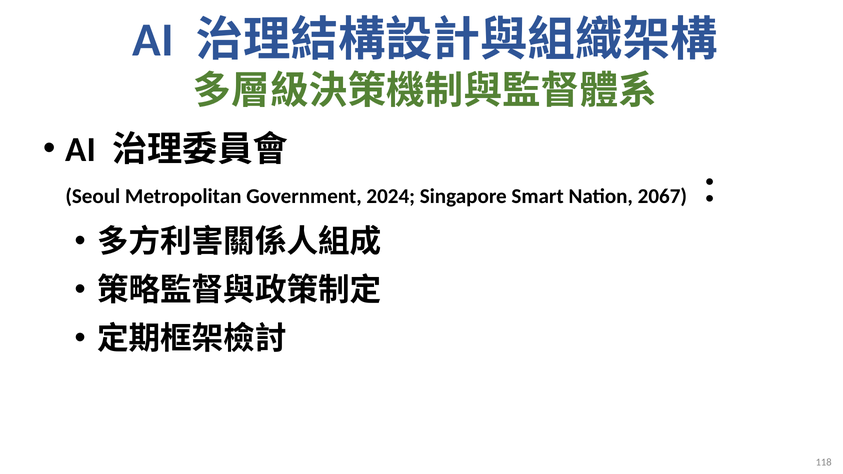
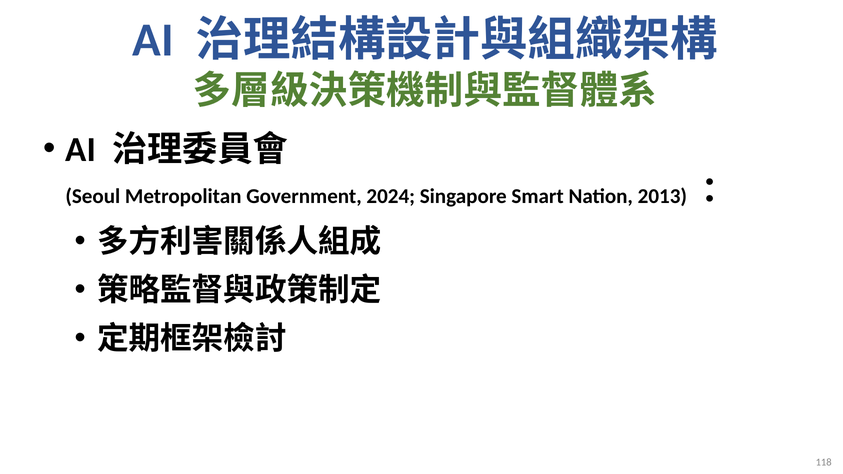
2067: 2067 -> 2013
